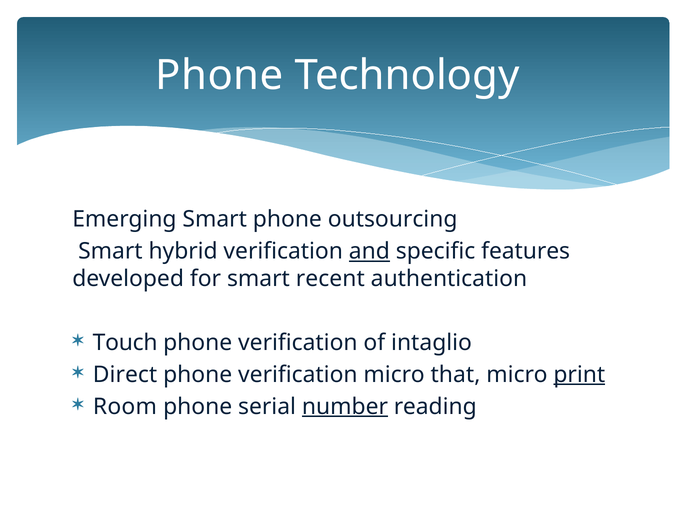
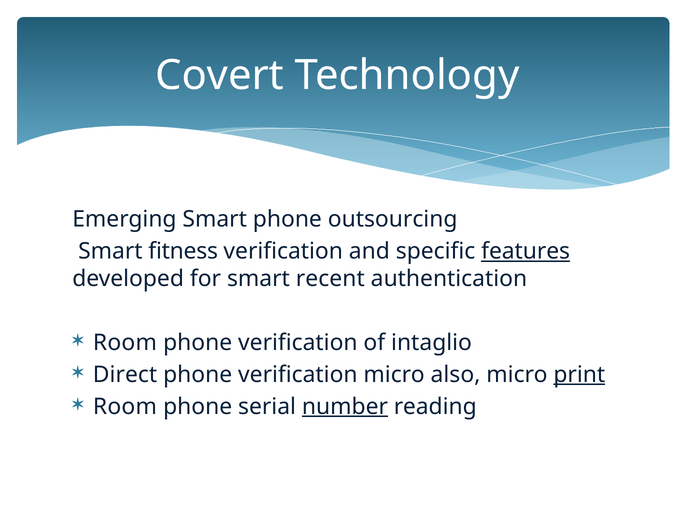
Phone at (219, 75): Phone -> Covert
hybrid: hybrid -> fitness
and underline: present -> none
features underline: none -> present
Touch at (125, 343): Touch -> Room
that: that -> also
